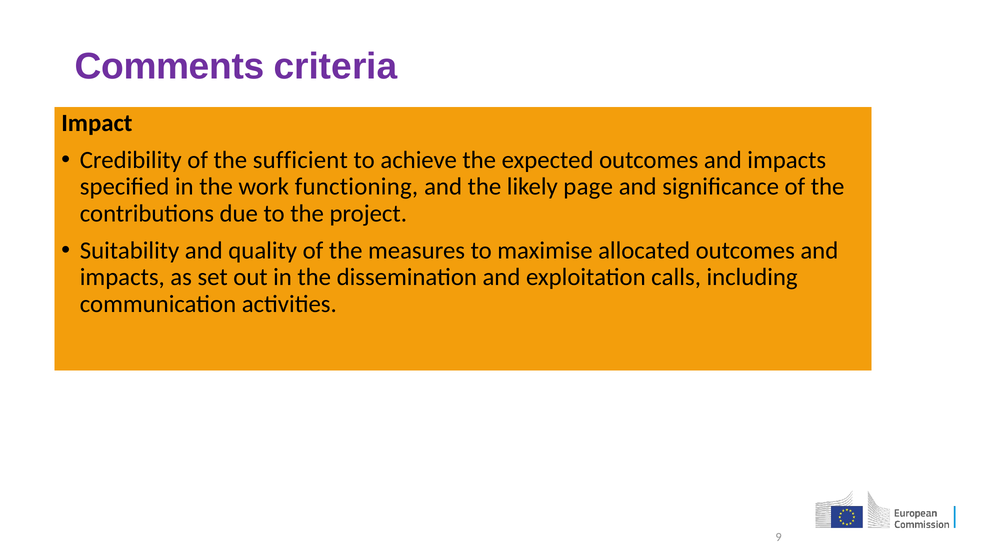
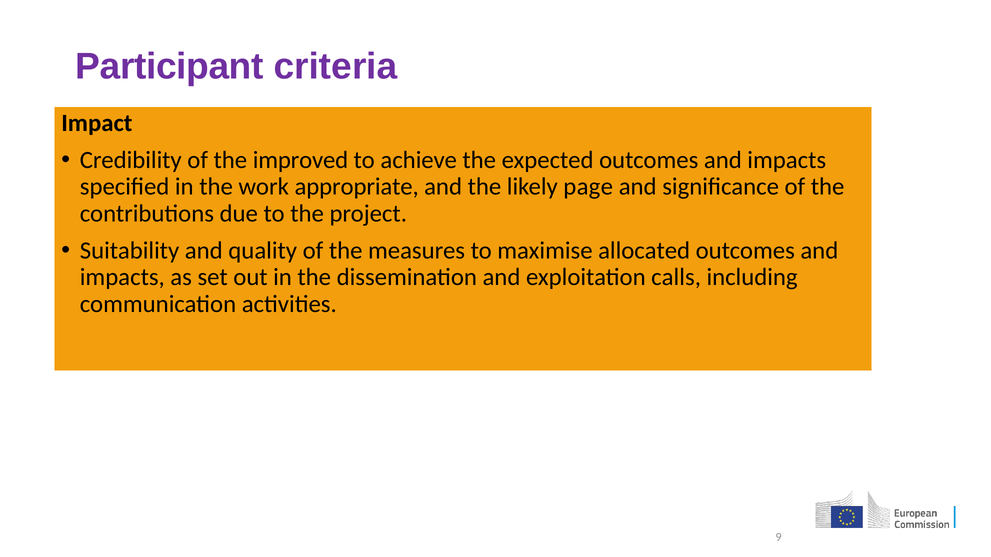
Comments: Comments -> Participant
sufficient: sufficient -> improved
functioning: functioning -> appropriate
